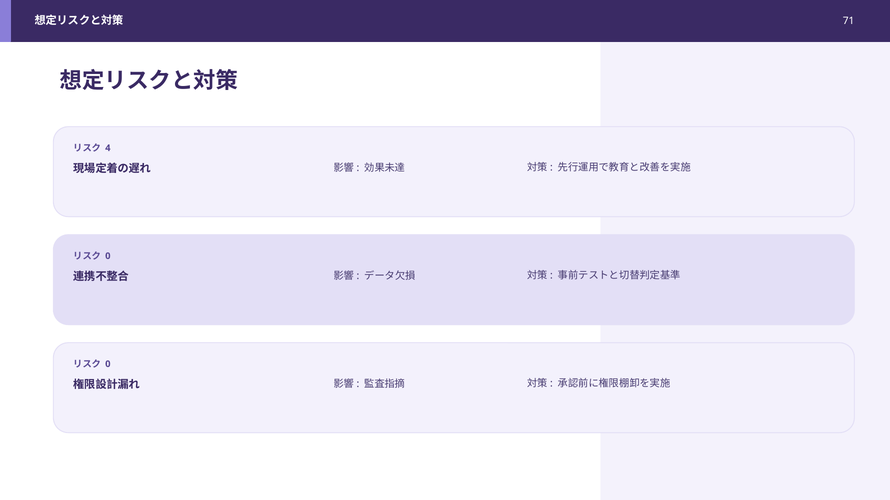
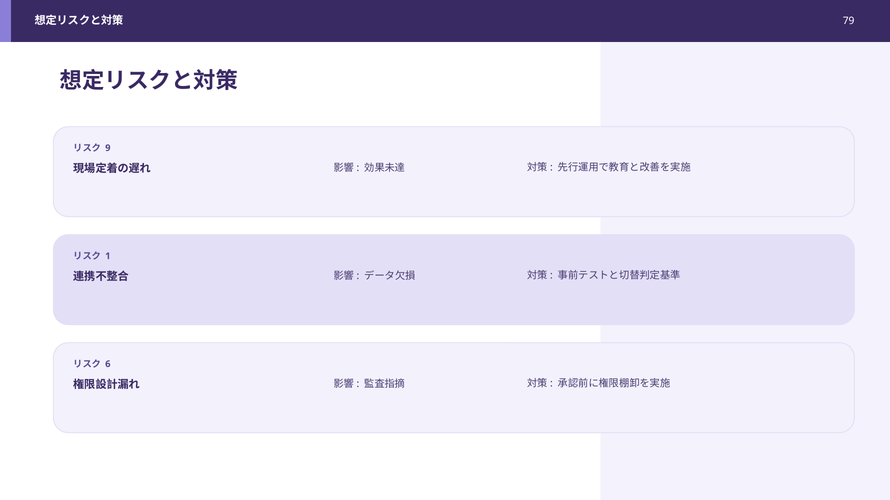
71: 71 -> 79
4: 4 -> 9
0 at (108, 256): 0 -> 1
0 at (108, 364): 0 -> 6
